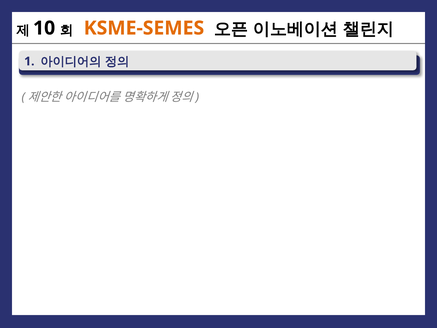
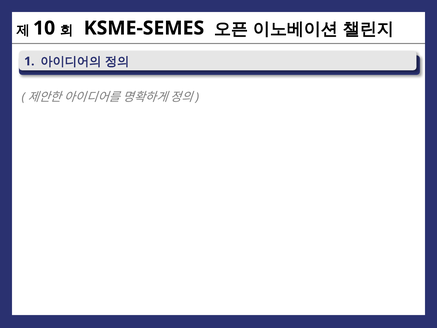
KSME-SEMES colour: orange -> black
